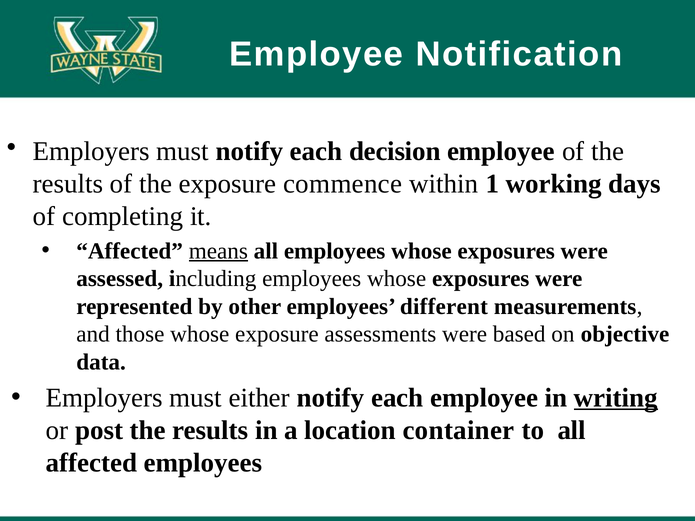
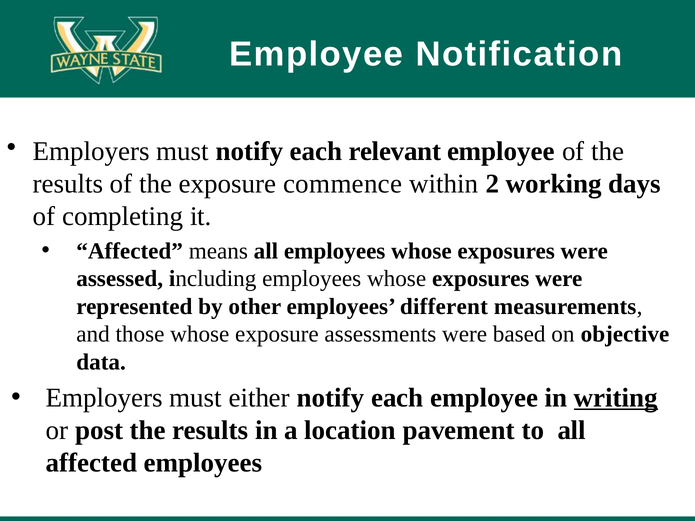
decision: decision -> relevant
1: 1 -> 2
means underline: present -> none
container: container -> pavement
